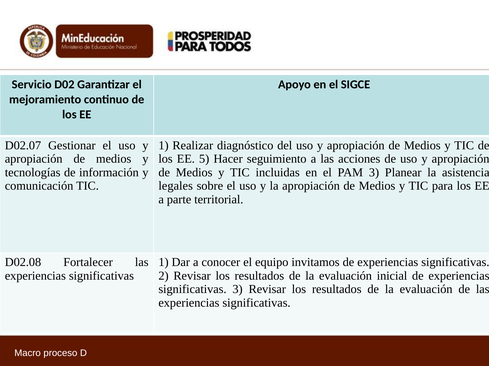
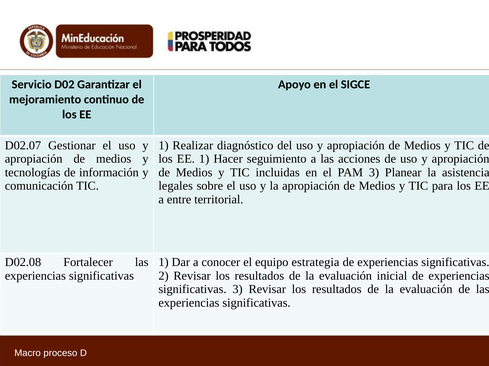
EE 5: 5 -> 1
parte: parte -> entre
invitamos: invitamos -> estrategia
